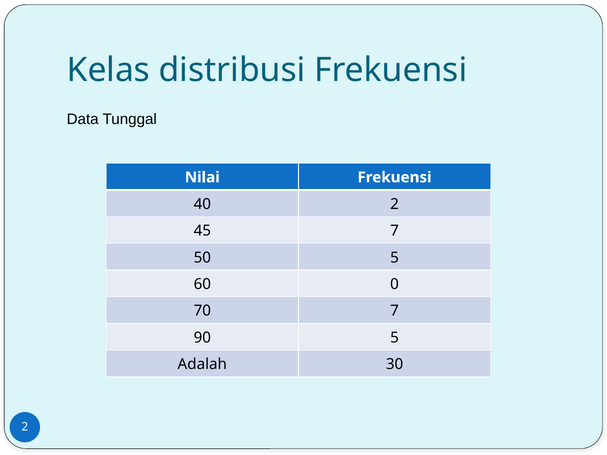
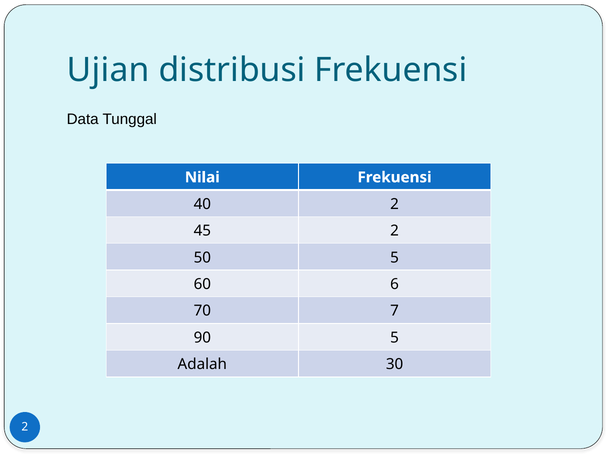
Kelas: Kelas -> Ujian
45 7: 7 -> 2
0: 0 -> 6
